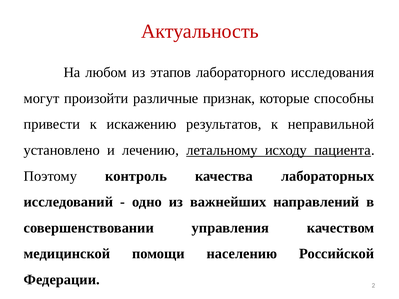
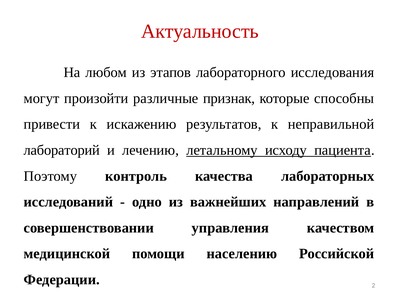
установлено: установлено -> лабораторий
